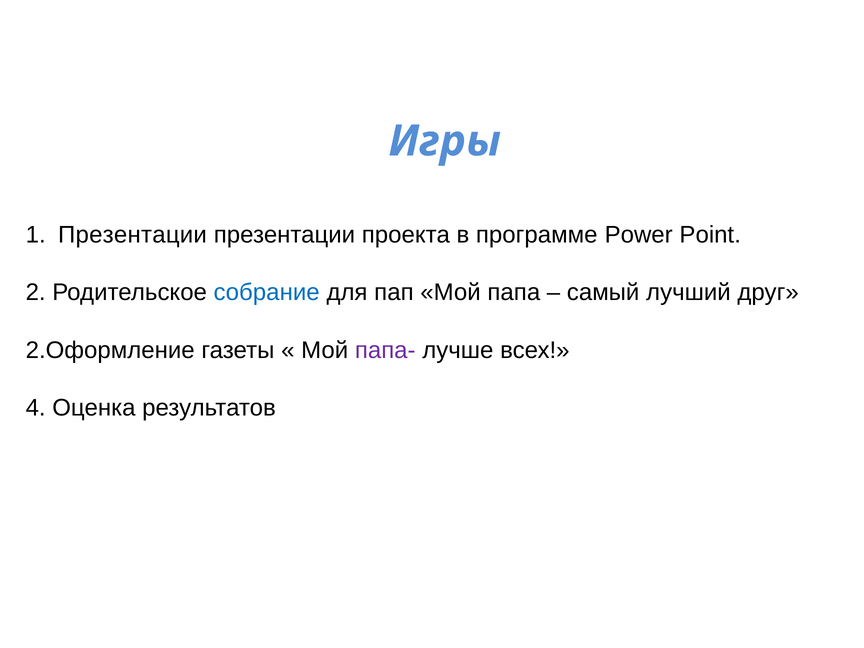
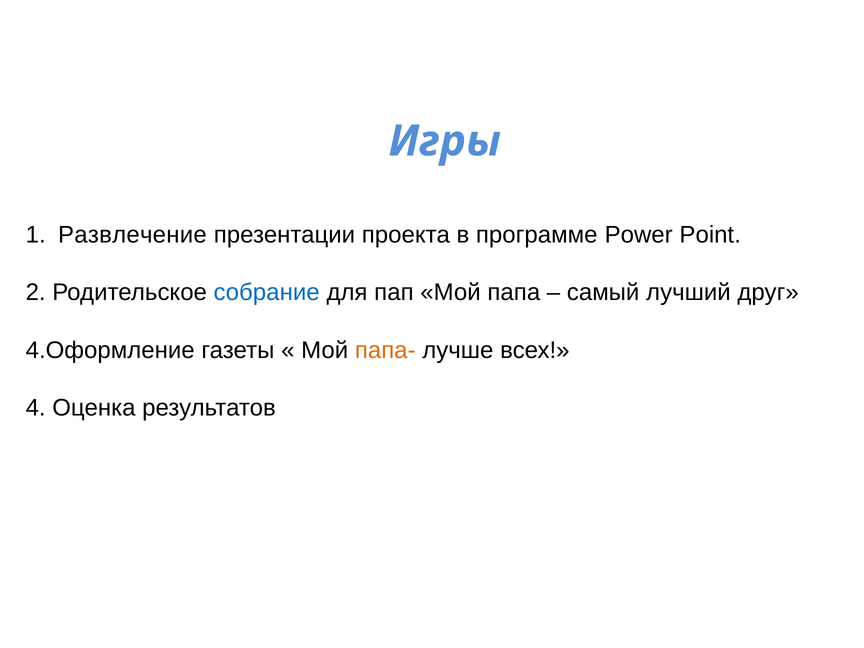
Презентации at (132, 235): Презентации -> Развлечение
2.Оформление: 2.Оформление -> 4.Оформление
папа- colour: purple -> orange
